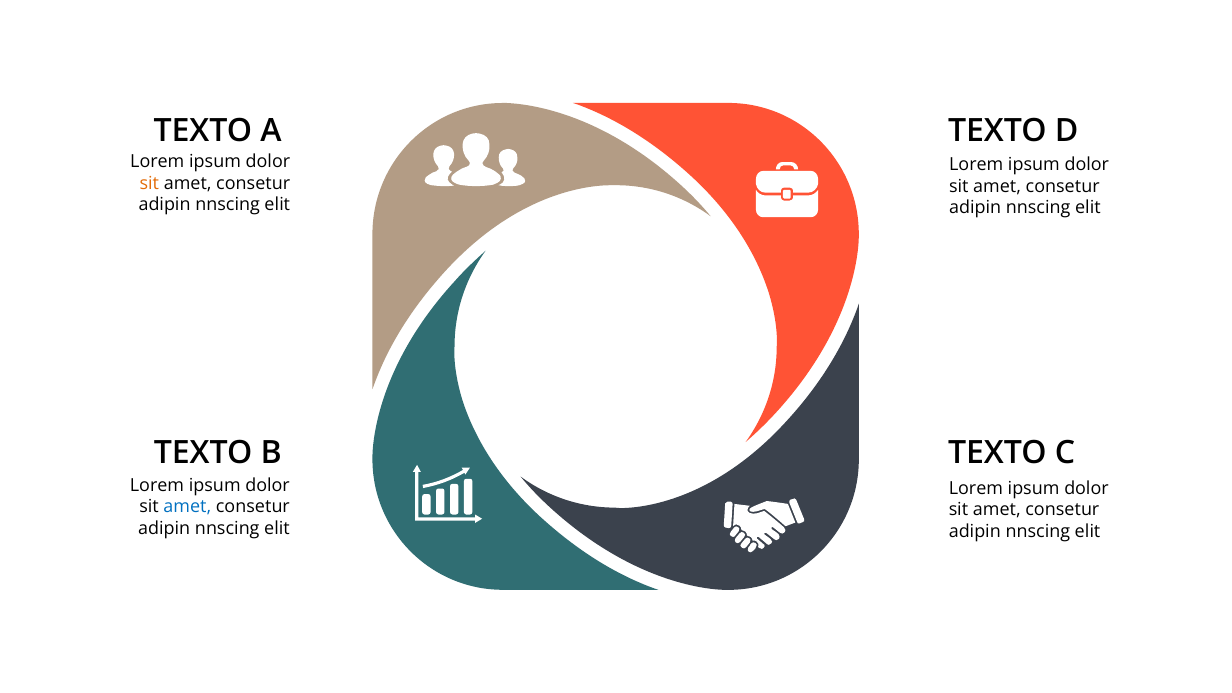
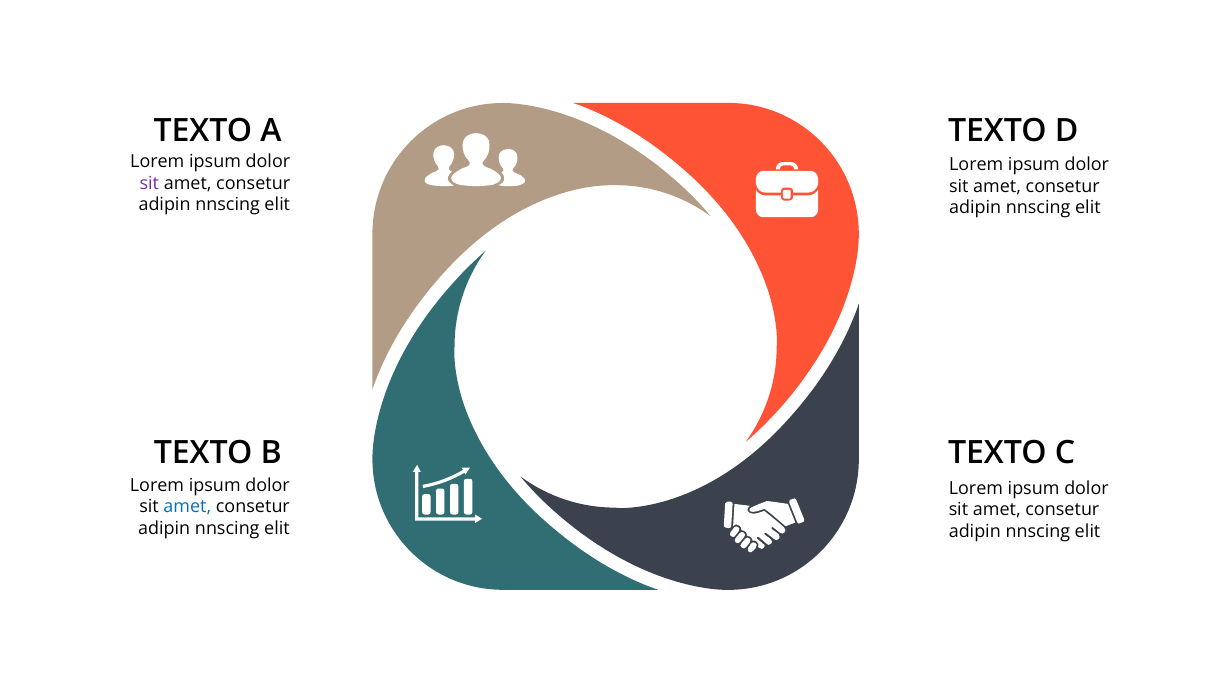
sit at (149, 183) colour: orange -> purple
